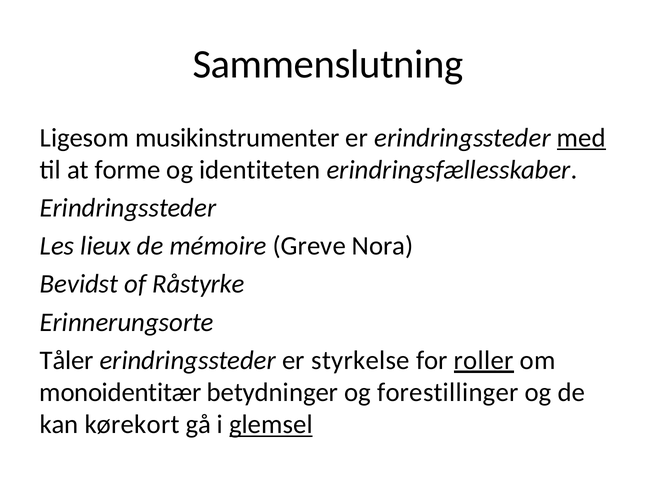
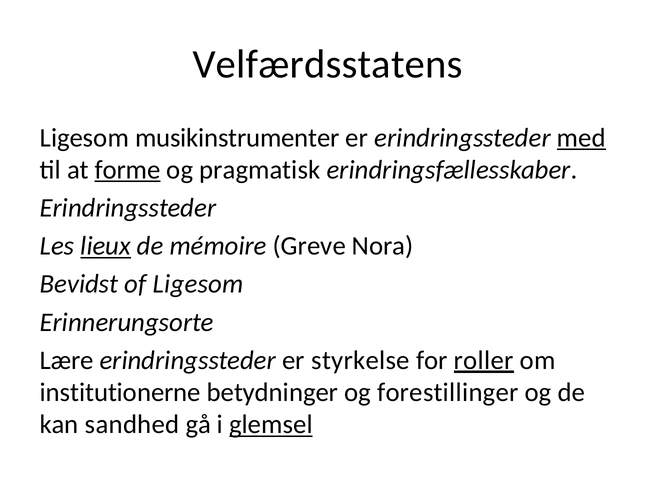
Sammenslutning: Sammenslutning -> Velfærdsstatens
forme underline: none -> present
identiteten: identiteten -> pragmatisk
lieux underline: none -> present
of Råstyrke: Råstyrke -> Ligesom
Tåler: Tåler -> Lære
monoidentitær: monoidentitær -> institutionerne
kørekort: kørekort -> sandhed
